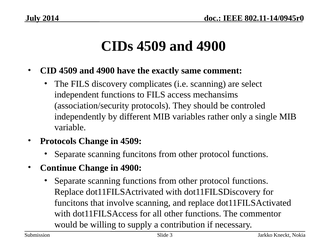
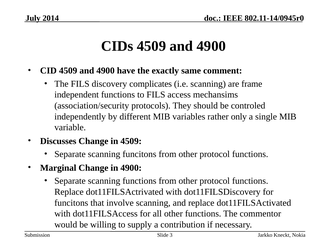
select: select -> frame
Protocols at (58, 141): Protocols -> Discusses
Continue: Continue -> Marginal
